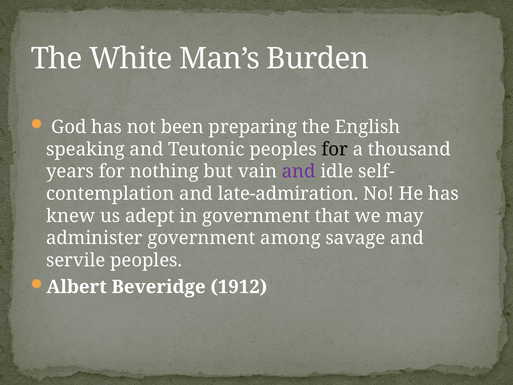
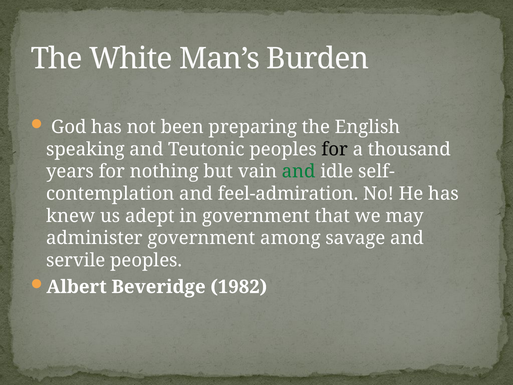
and at (299, 171) colour: purple -> green
late-admiration: late-admiration -> feel-admiration
1912: 1912 -> 1982
